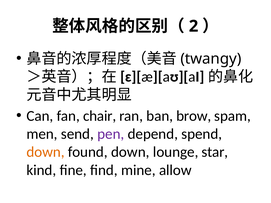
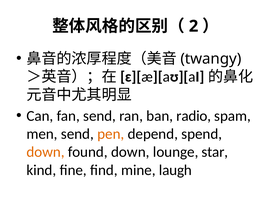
fan chair: chair -> send
brow: brow -> radio
pen colour: purple -> orange
allow: allow -> laugh
